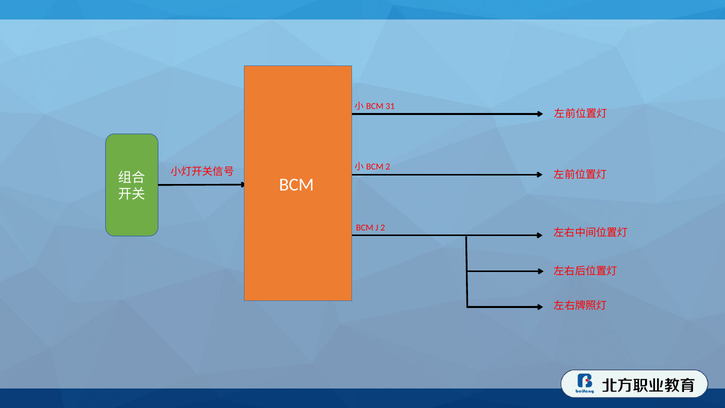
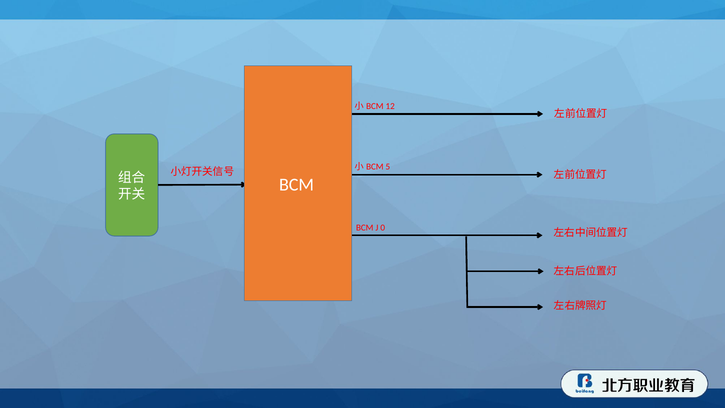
31: 31 -> 12
2 at (388, 167): 2 -> 5
J 2: 2 -> 0
